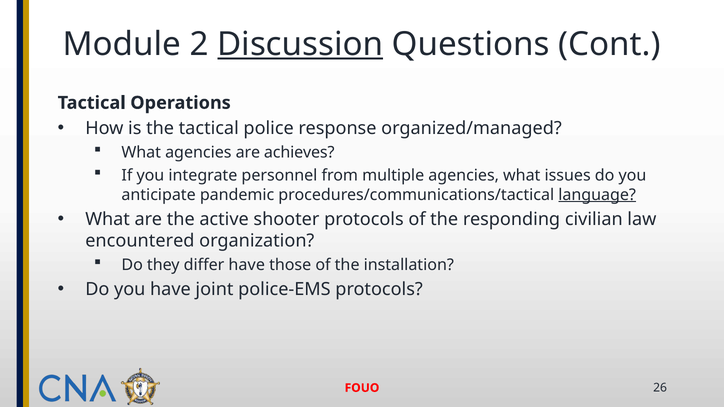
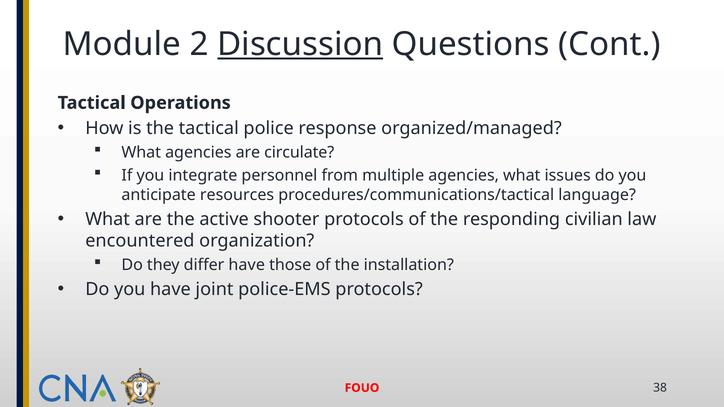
achieves: achieves -> circulate
pandemic: pandemic -> resources
language underline: present -> none
26: 26 -> 38
